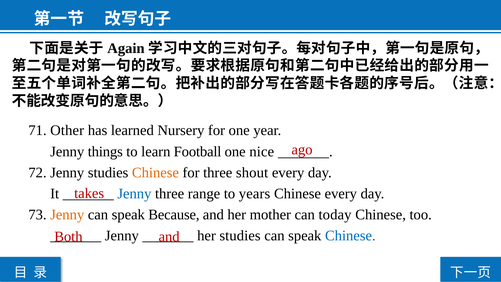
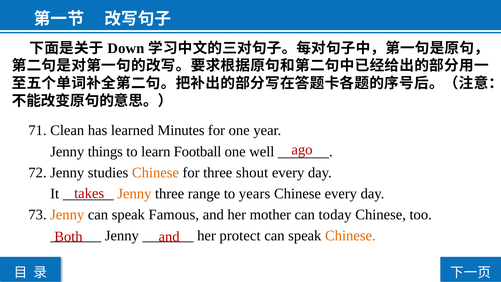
Again: Again -> Down
Other: Other -> Clean
Nursery: Nursery -> Minutes
nice: nice -> well
Jenny at (134, 194) colour: blue -> orange
Because: Because -> Famous
her studies: studies -> protect
Chinese at (350, 236) colour: blue -> orange
